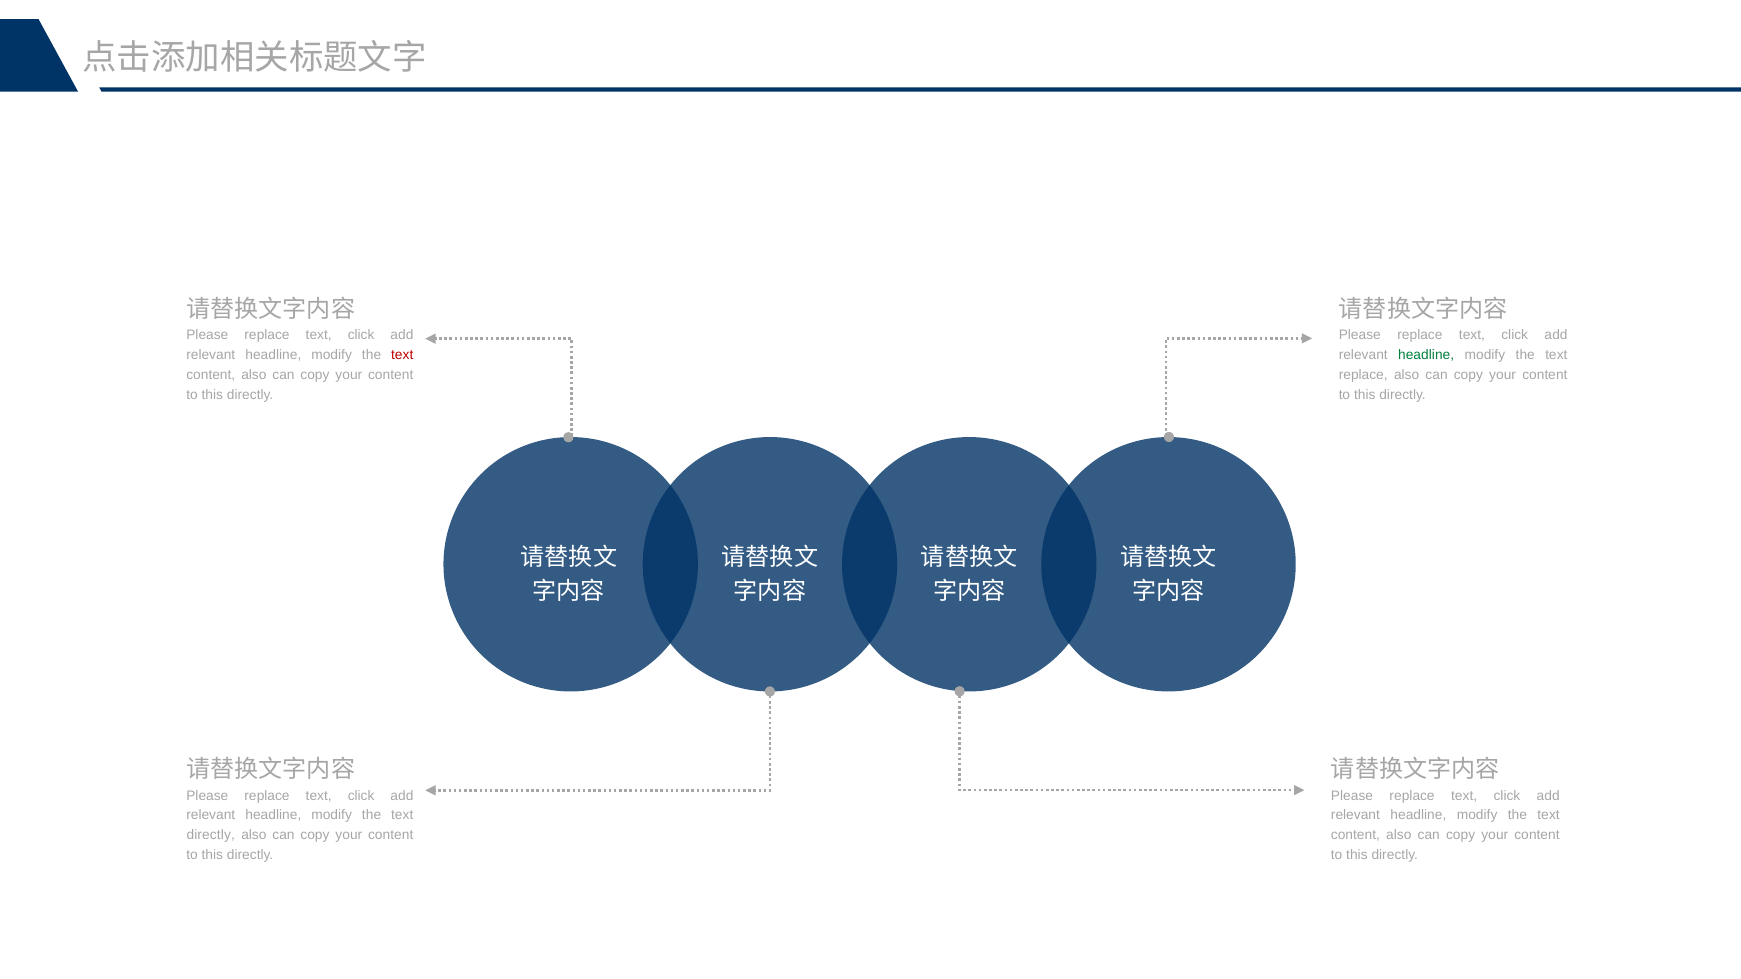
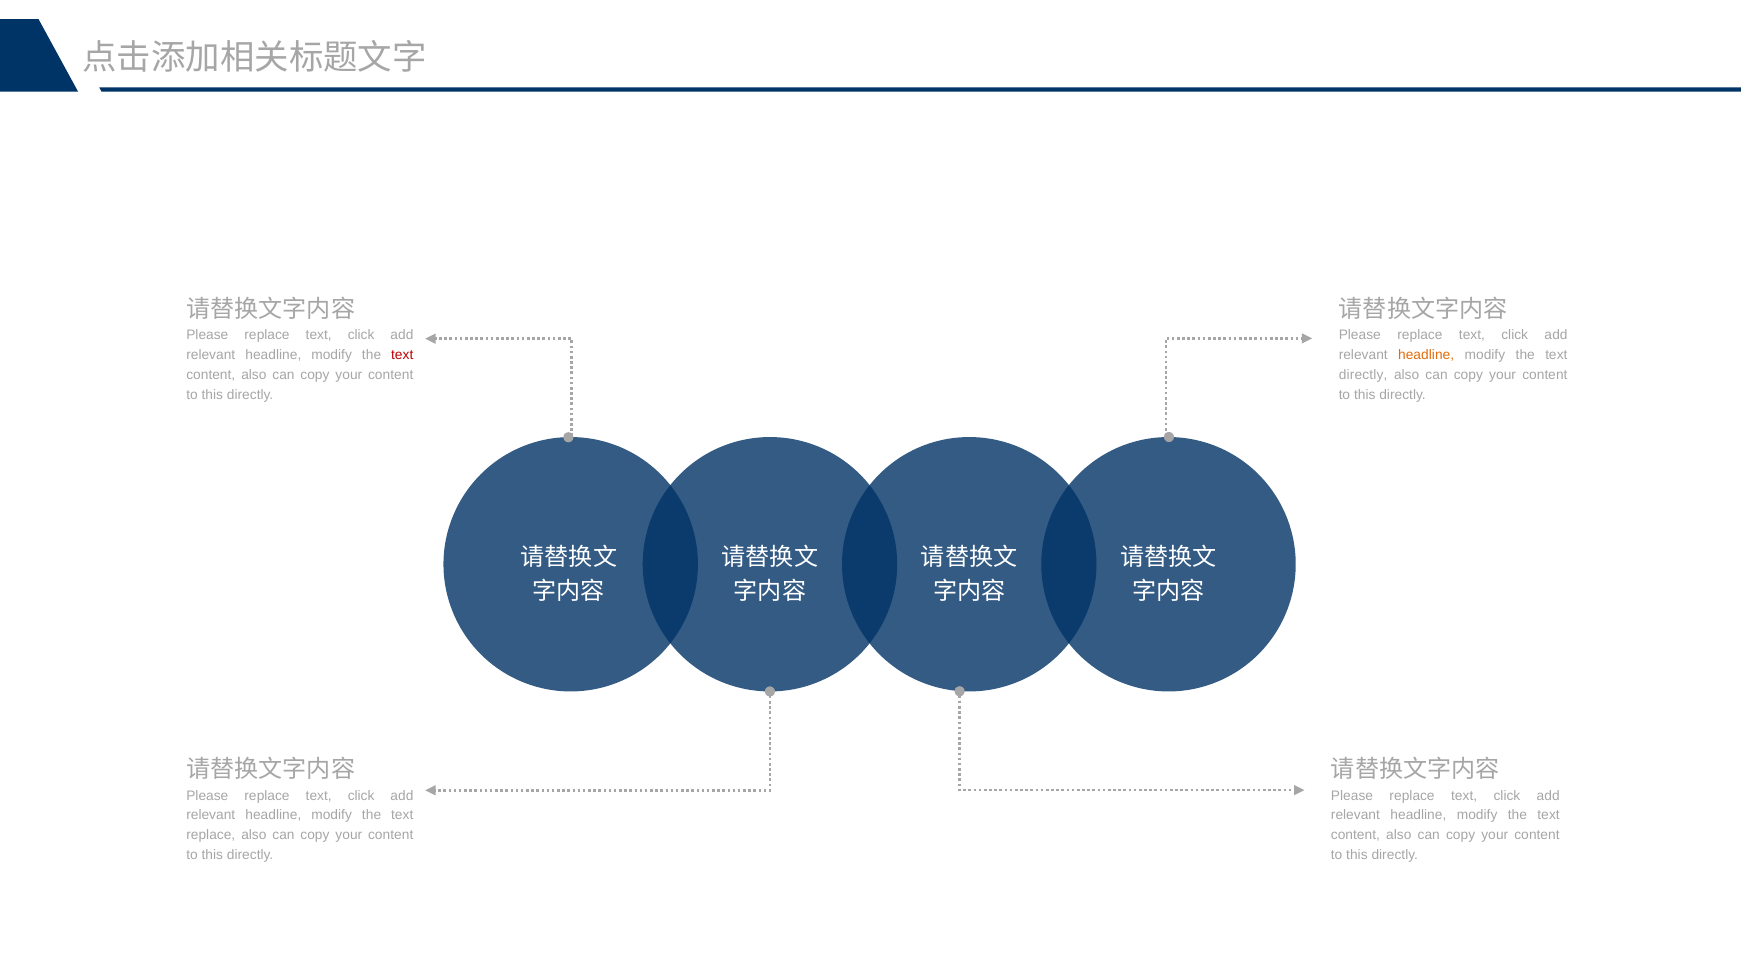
headline at (1426, 355) colour: green -> orange
replace at (1363, 375): replace -> directly
directly at (211, 835): directly -> replace
